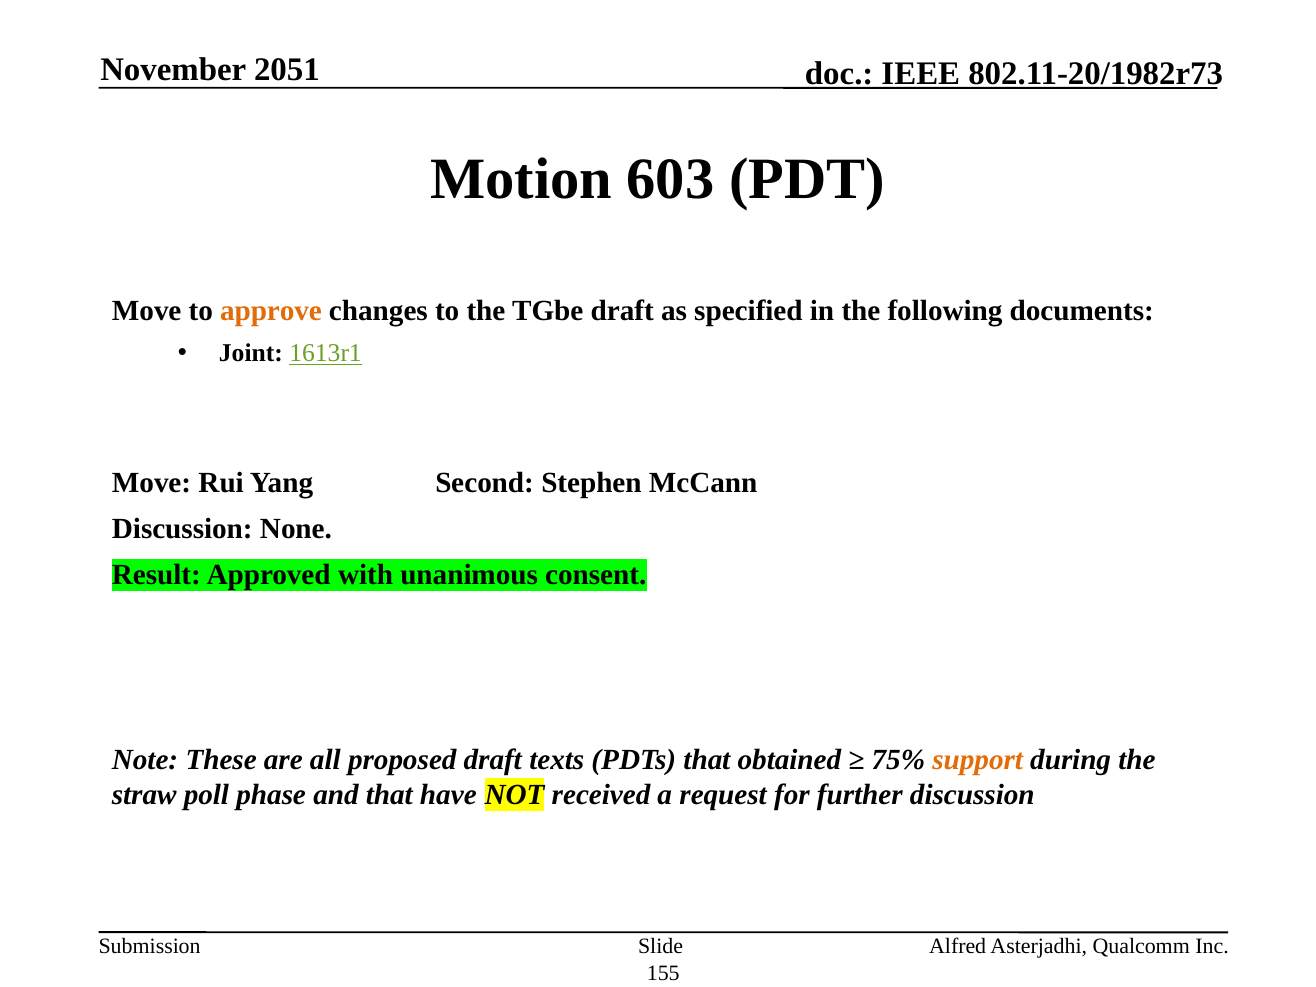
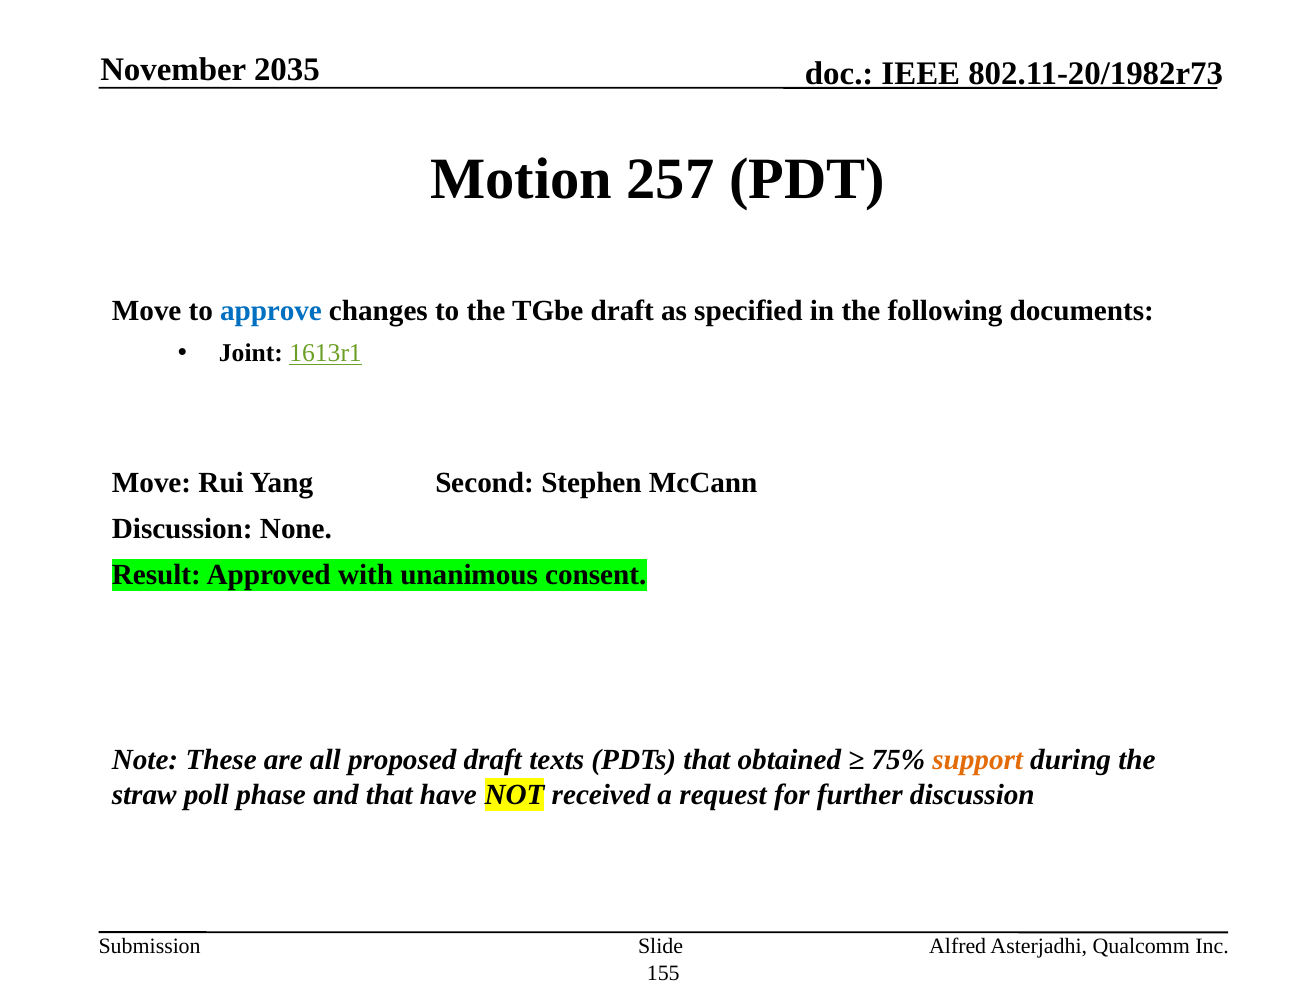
2051: 2051 -> 2035
603: 603 -> 257
approve colour: orange -> blue
